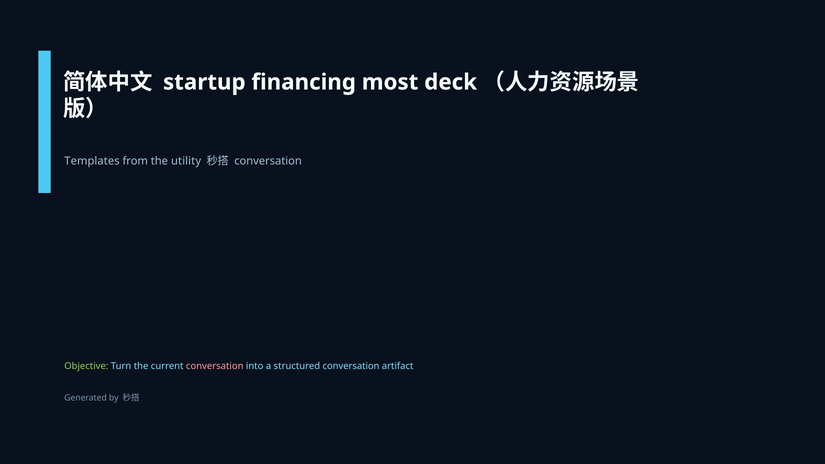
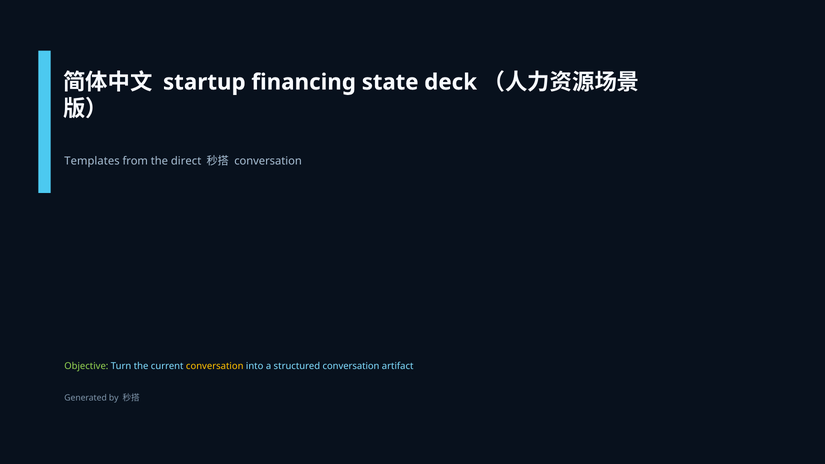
most: most -> state
utility: utility -> direct
conversation at (215, 366) colour: pink -> yellow
